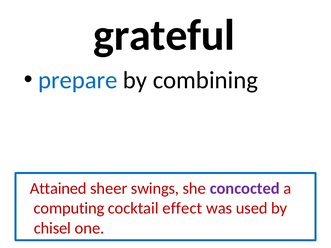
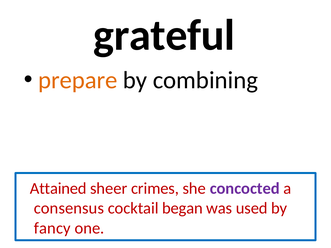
prepare colour: blue -> orange
swings: swings -> crimes
computing: computing -> consensus
effect: effect -> began
chisel: chisel -> fancy
